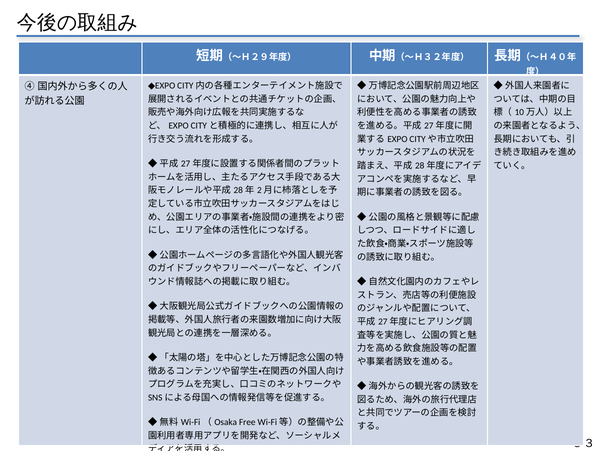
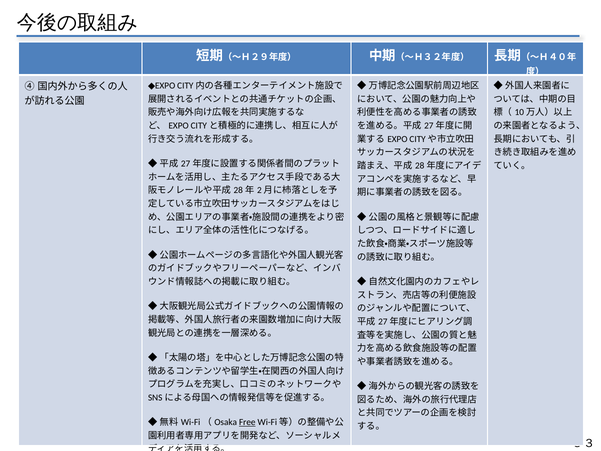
Free underline: none -> present
